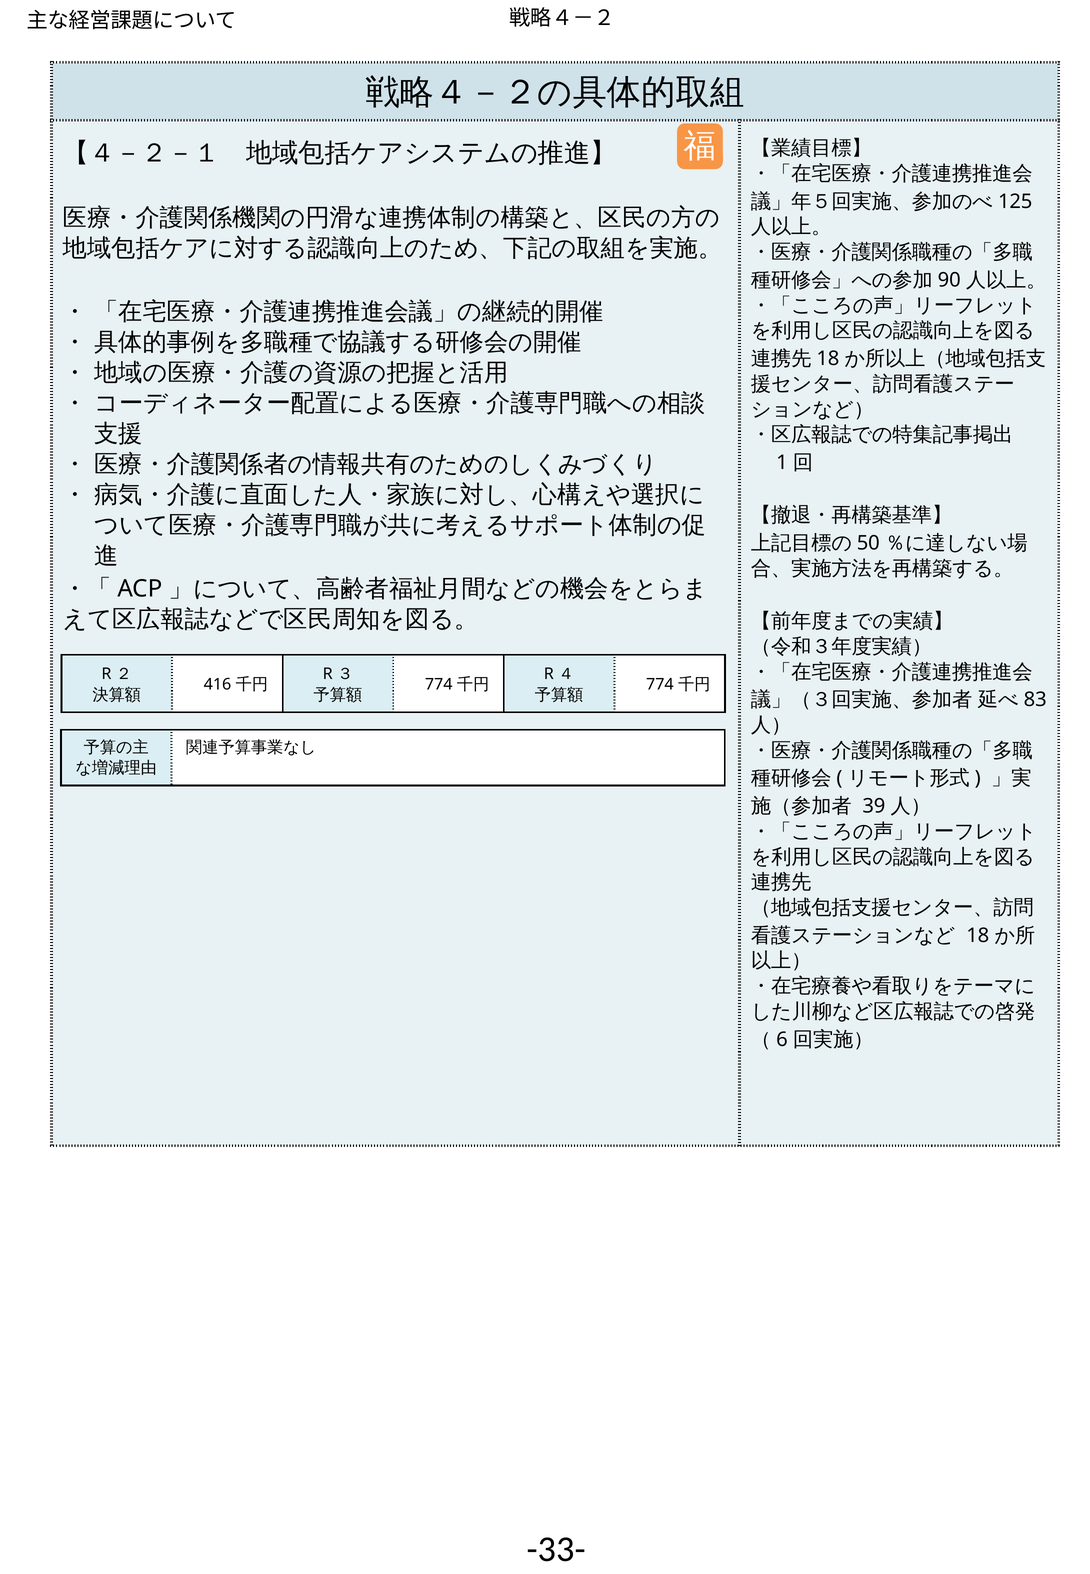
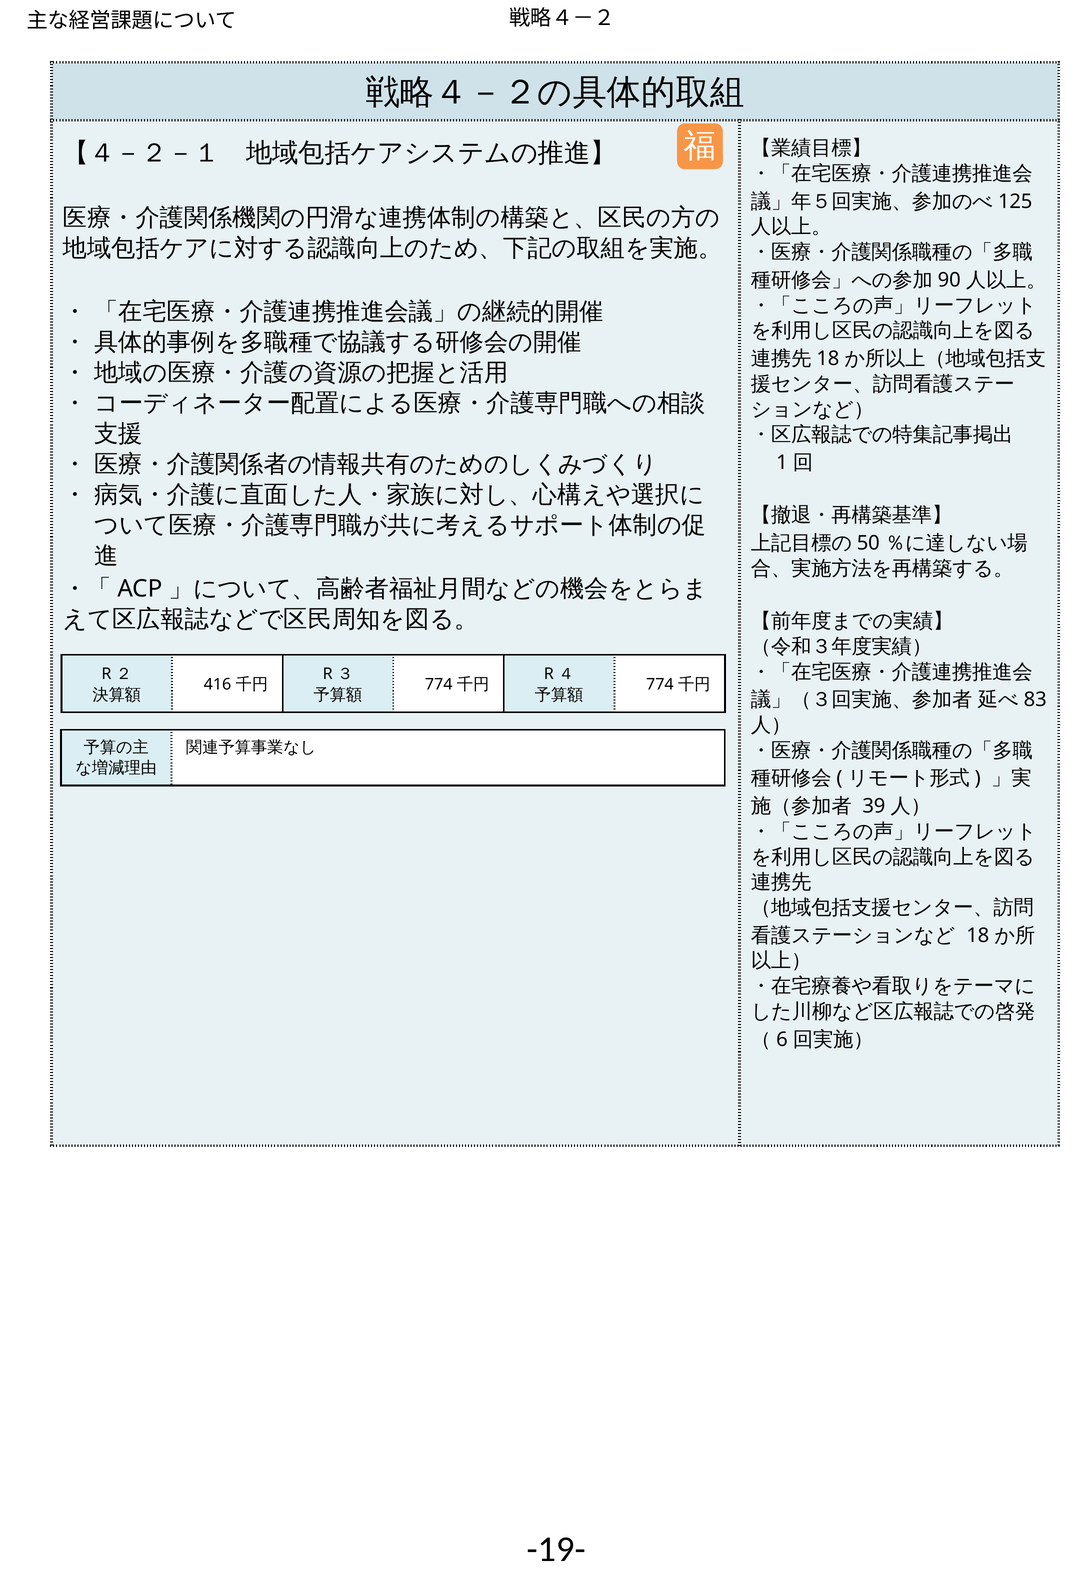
-33-: -33- -> -19-
